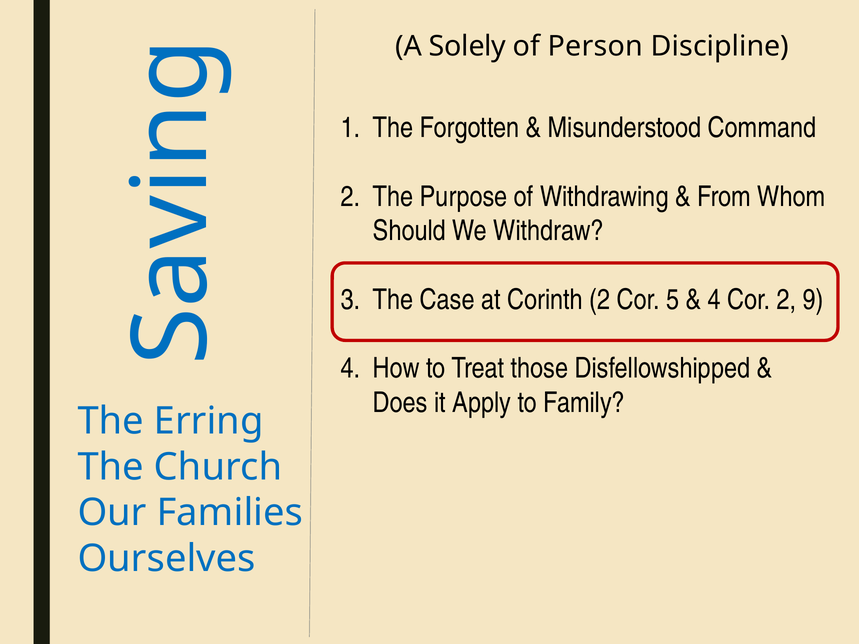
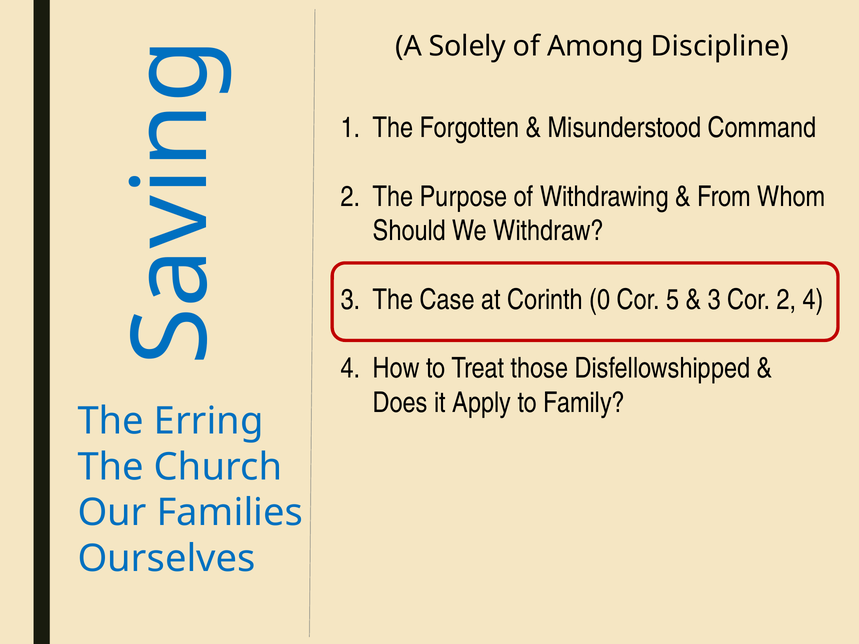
Person: Person -> Among
Corinth 2: 2 -> 0
4 at (714, 300): 4 -> 3
2 9: 9 -> 4
